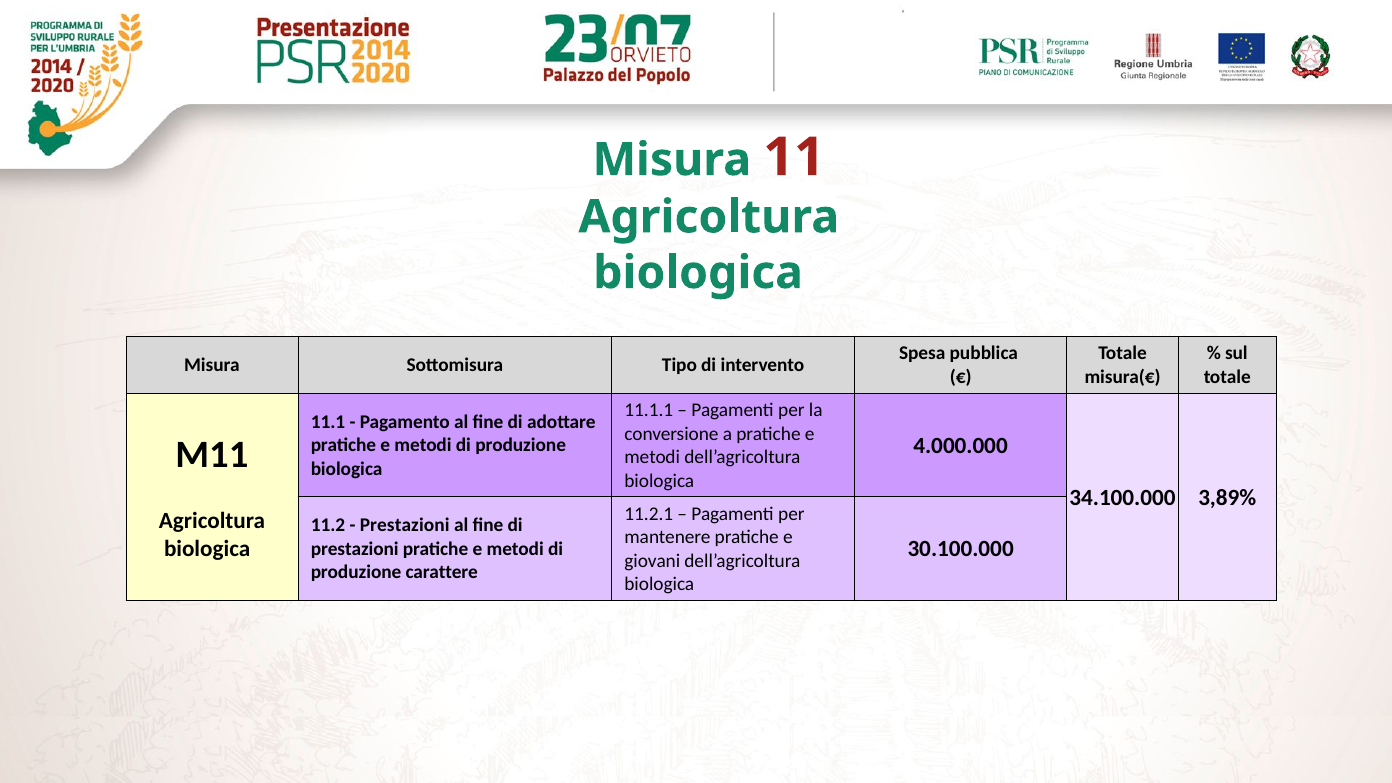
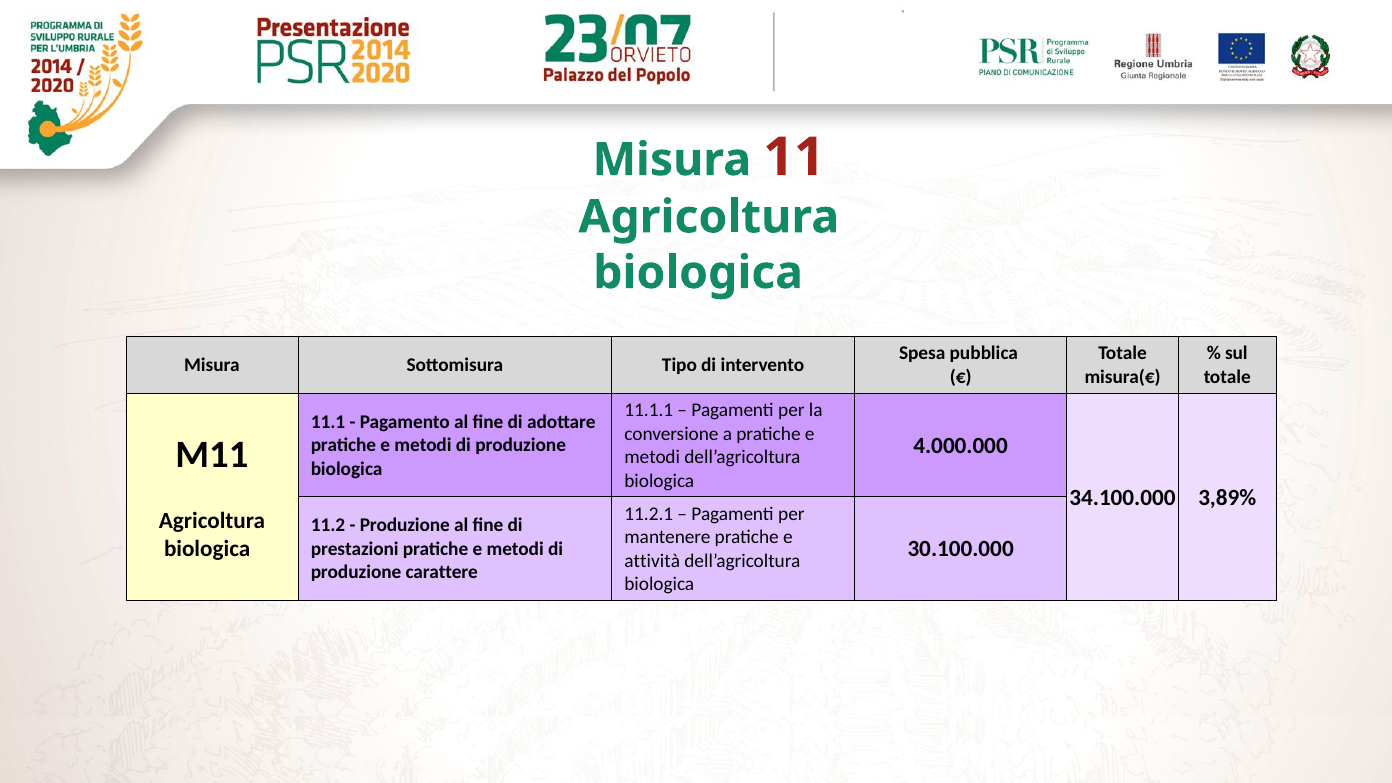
Prestazioni at (405, 525): Prestazioni -> Produzione
giovani: giovani -> attività
